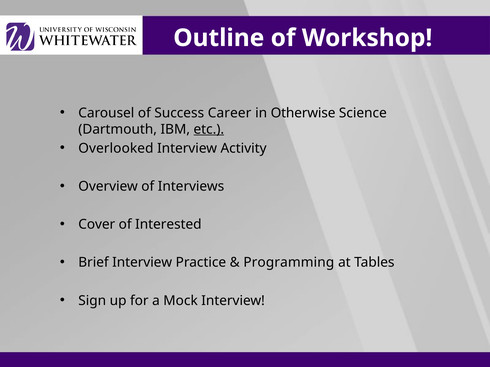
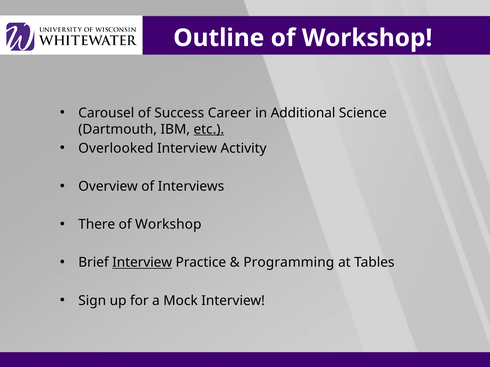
Otherwise: Otherwise -> Additional
Cover: Cover -> There
Interested at (168, 225): Interested -> Workshop
Interview at (142, 263) underline: none -> present
